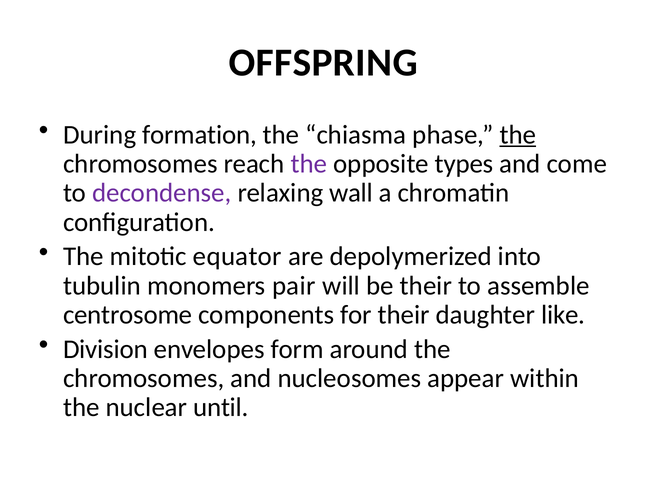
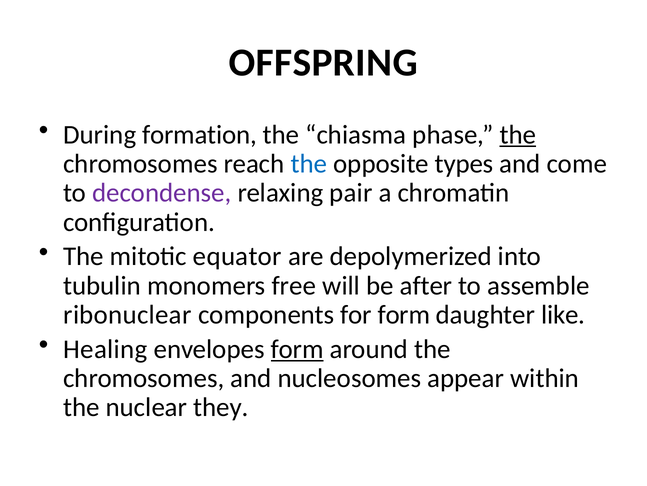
the at (309, 164) colour: purple -> blue
wall: wall -> pair
pair: pair -> free
be their: their -> after
centrosome: centrosome -> ribonuclear
for their: their -> form
Division: Division -> Healing
form at (297, 349) underline: none -> present
until: until -> they
